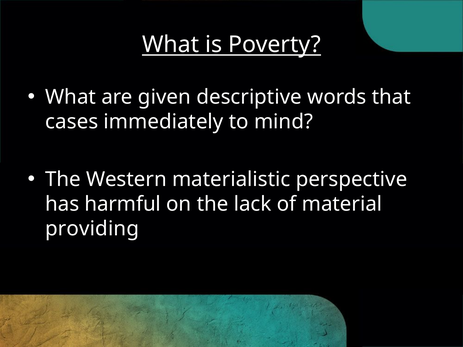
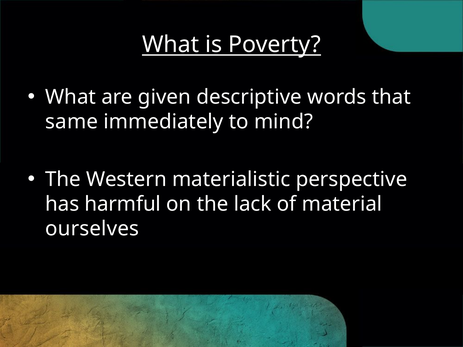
cases: cases -> same
providing: providing -> ourselves
